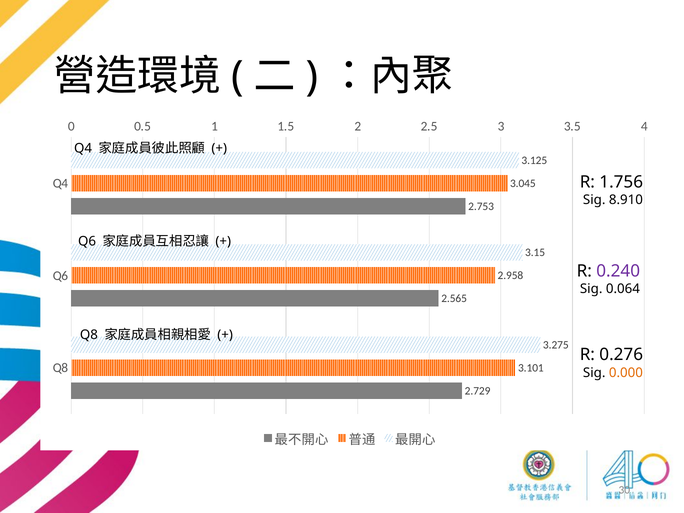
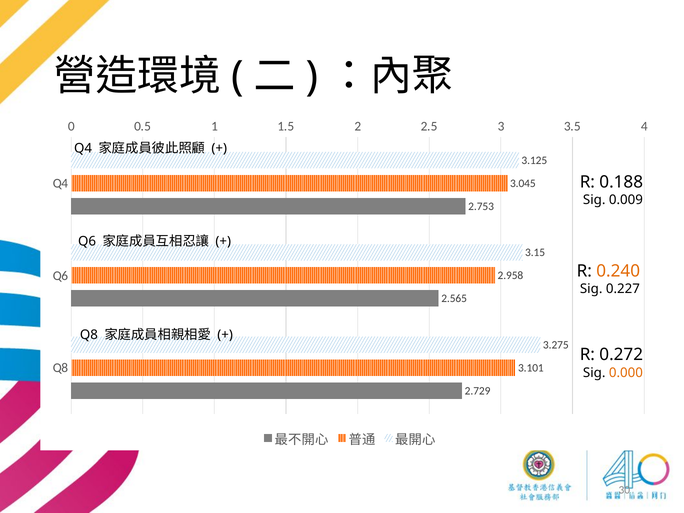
1.756: 1.756 -> 0.188
8.910: 8.910 -> 0.009
0.240 colour: purple -> orange
0.064: 0.064 -> 0.227
0.276: 0.276 -> 0.272
